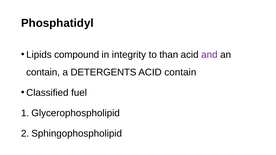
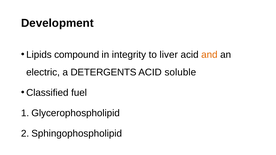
Phosphatidyl: Phosphatidyl -> Development
than: than -> liver
and colour: purple -> orange
contain at (43, 72): contain -> electric
ACID contain: contain -> soluble
